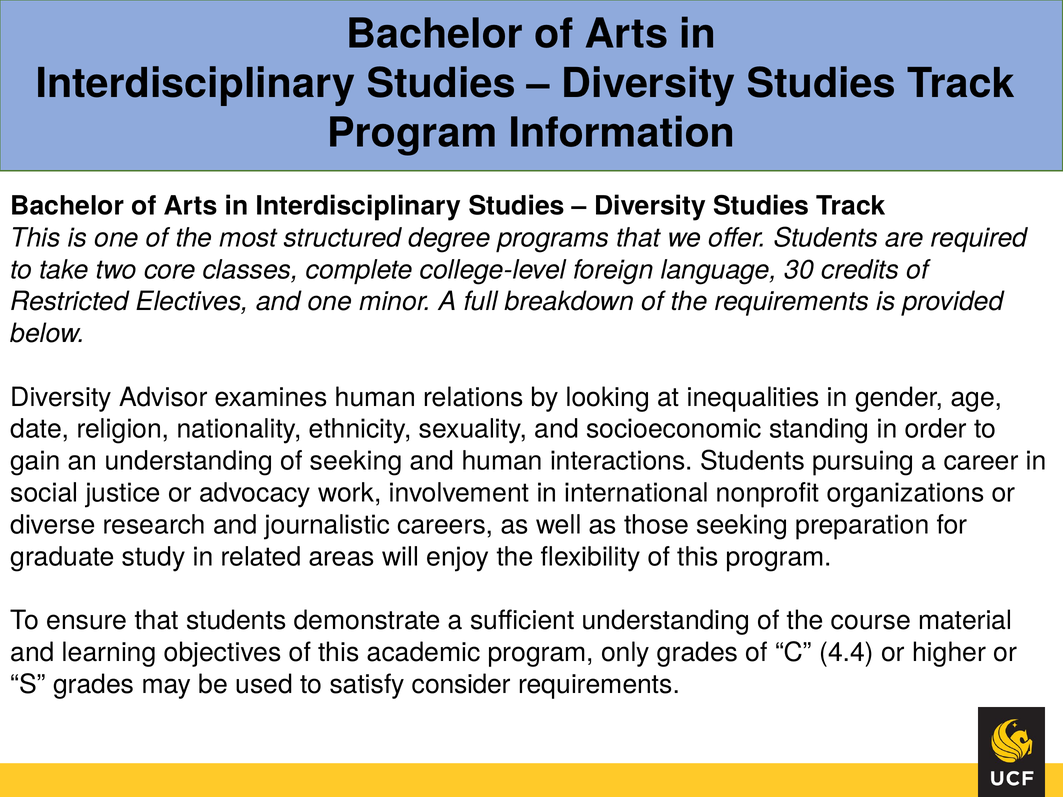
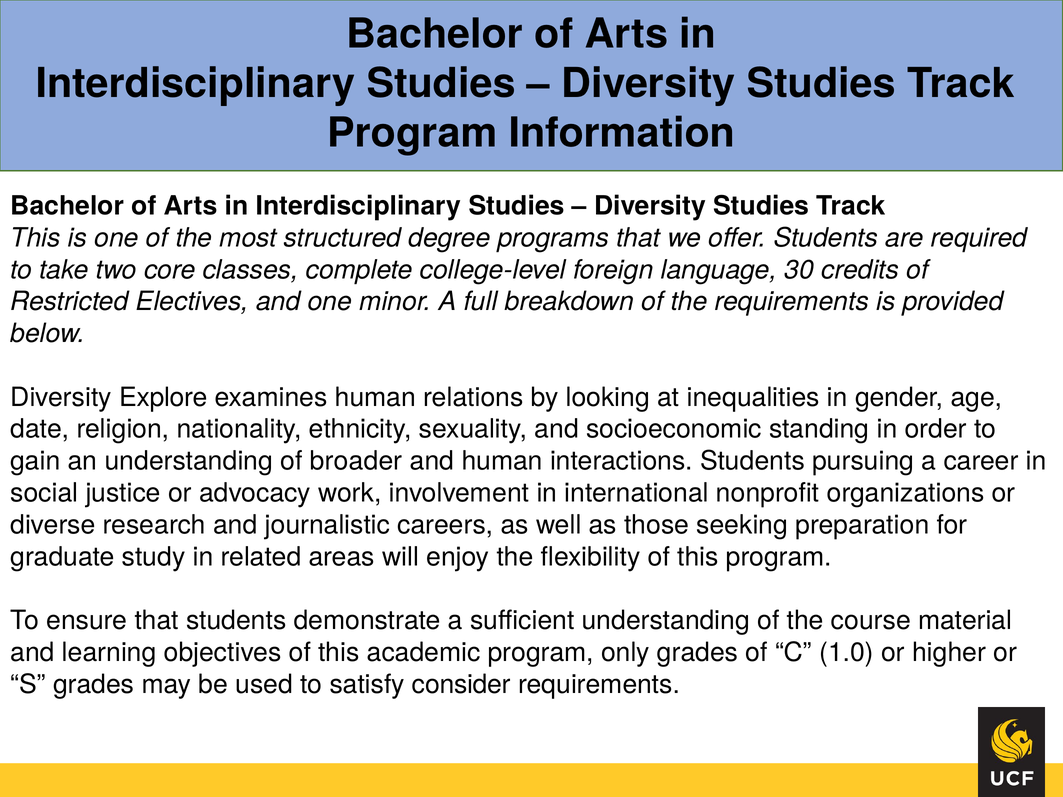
Advisor: Advisor -> Explore
of seeking: seeking -> broader
4.4: 4.4 -> 1.0
